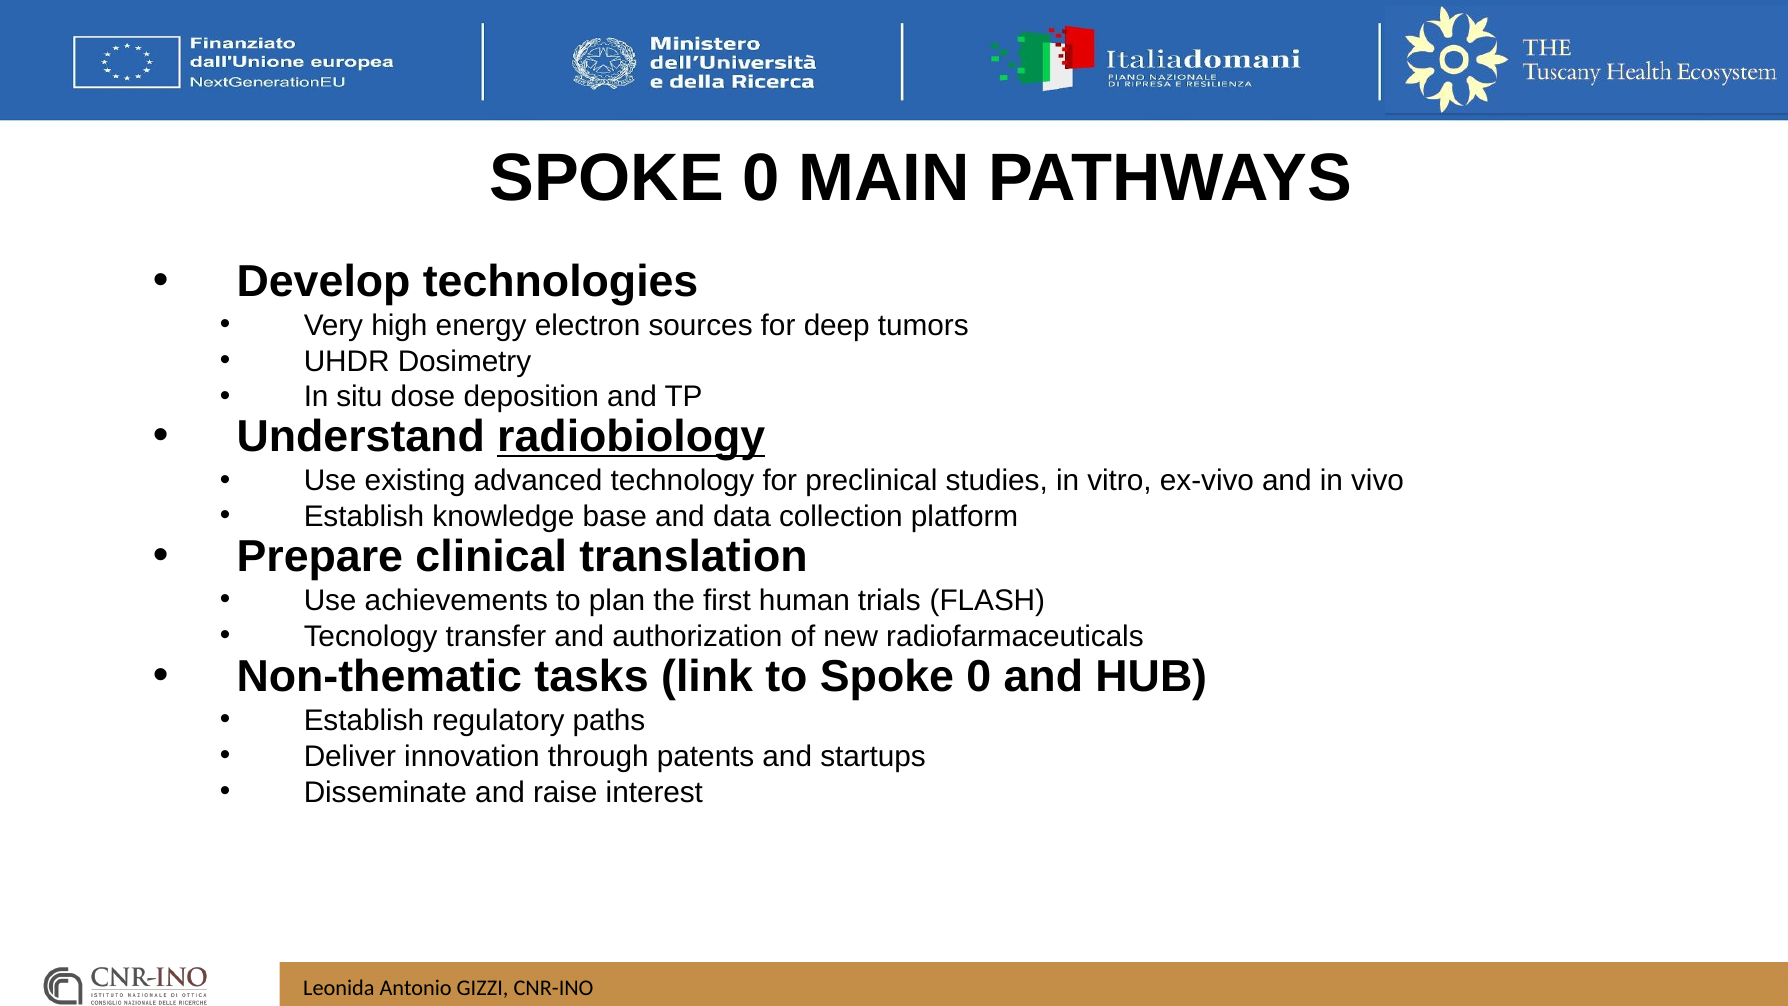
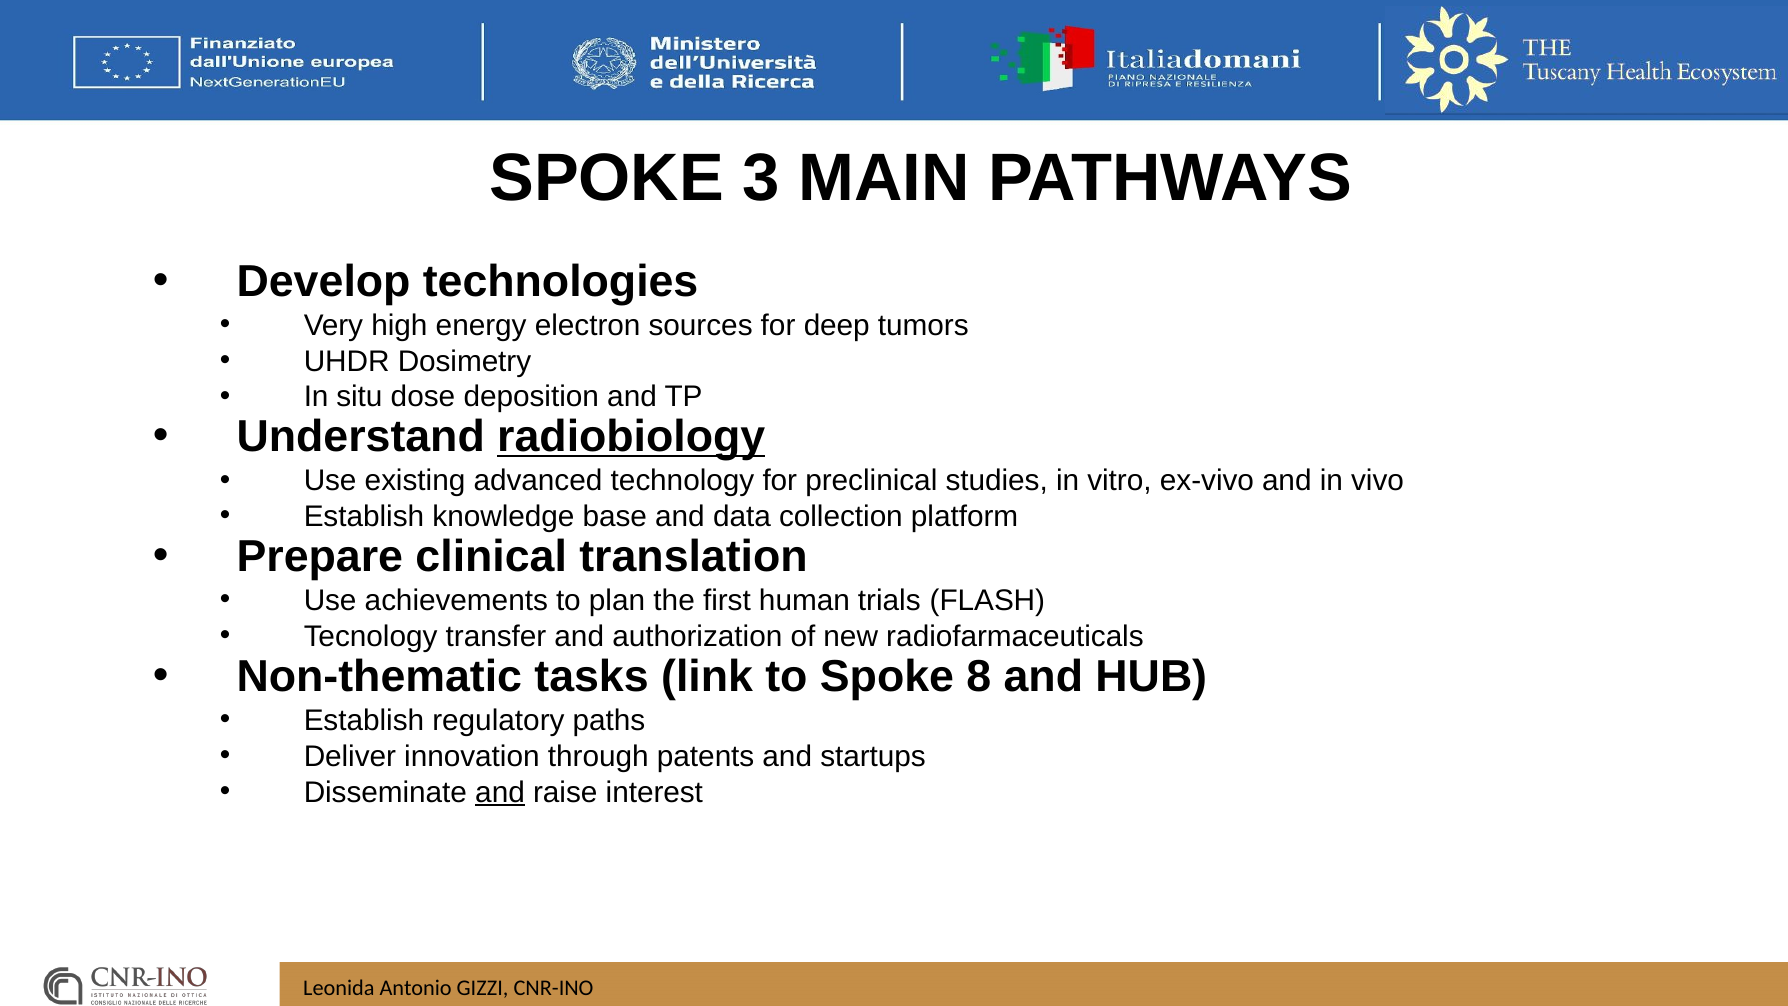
0 at (761, 179): 0 -> 3
to Spoke 0: 0 -> 8
and at (500, 792) underline: none -> present
